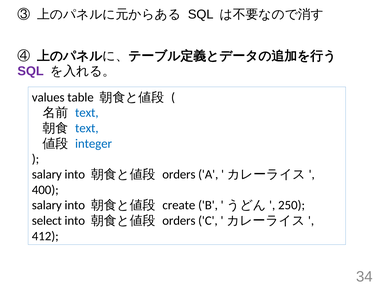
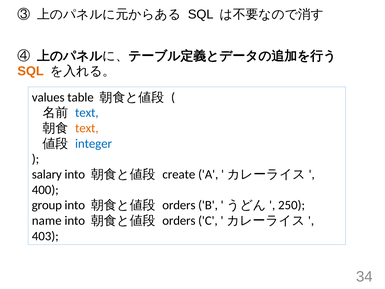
SQL at (31, 71) colour: purple -> orange
text at (87, 128) colour: blue -> orange
orders at (179, 174): orders -> create
salary at (47, 205): salary -> group
create at (179, 205): create -> orders
select: select -> name
412: 412 -> 403
